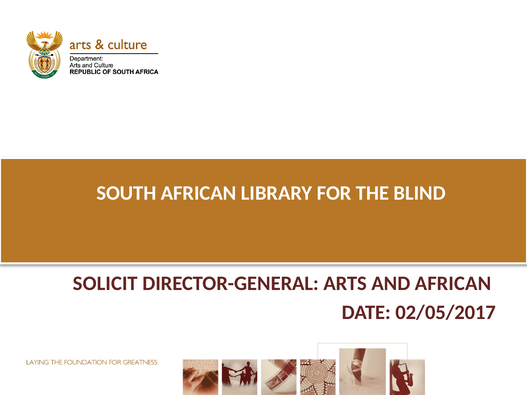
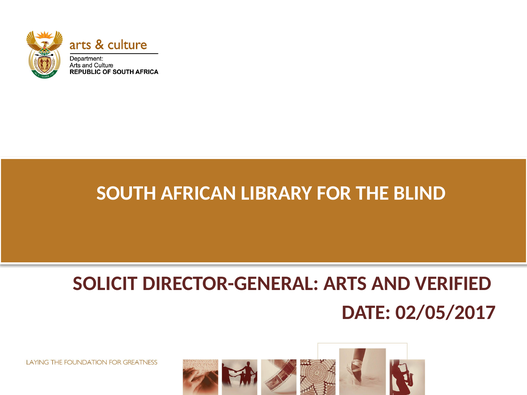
AND AFRICAN: AFRICAN -> VERIFIED
